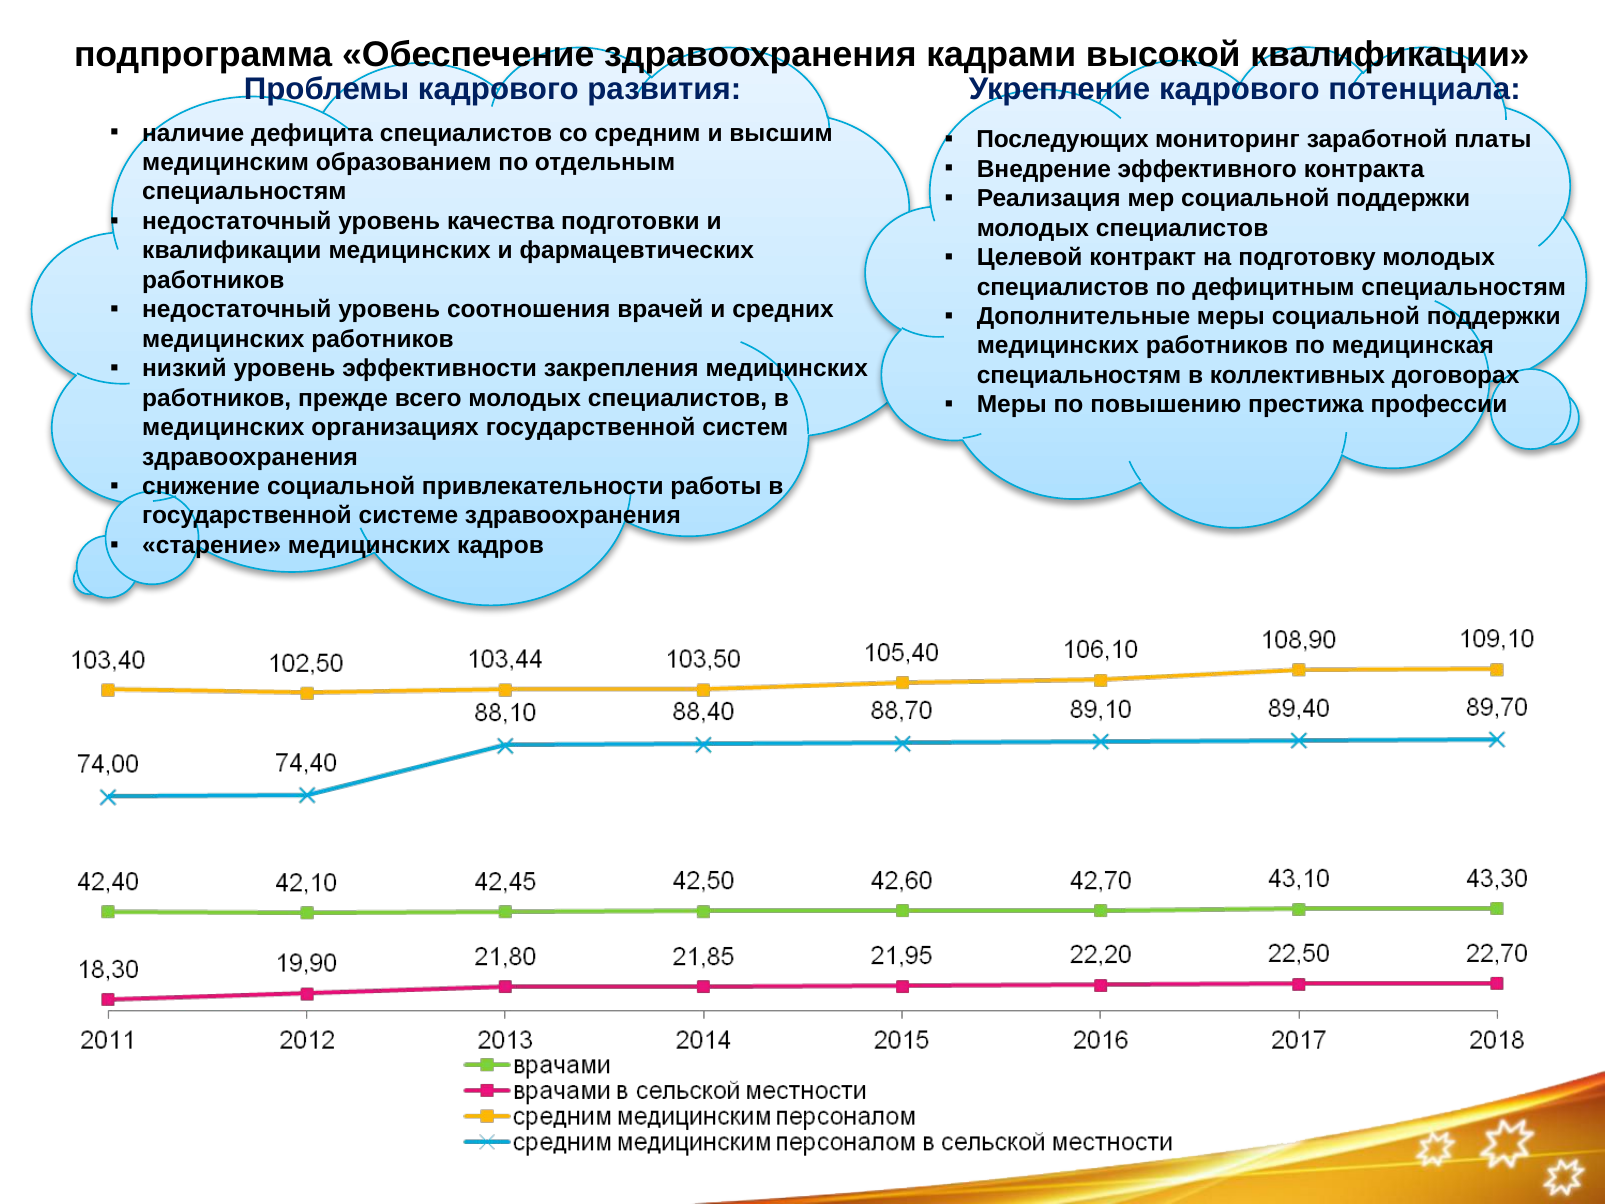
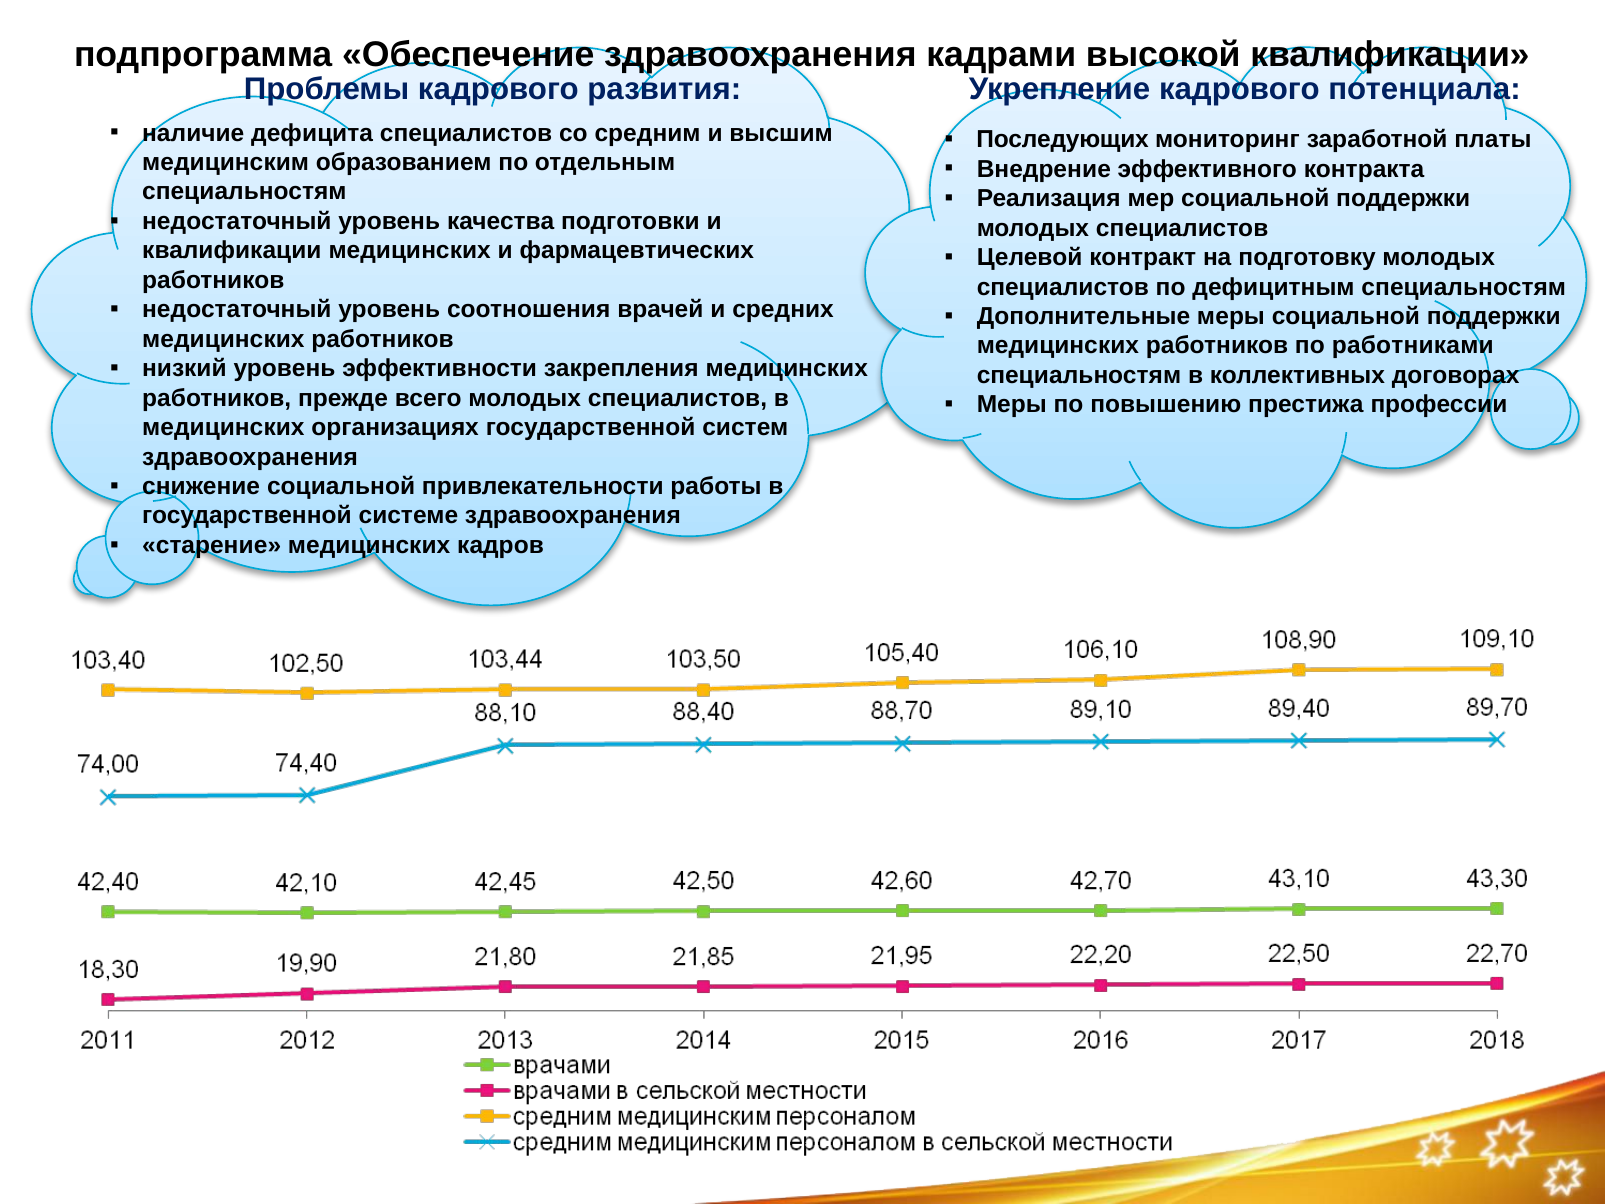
медицинская: медицинская -> работниками
